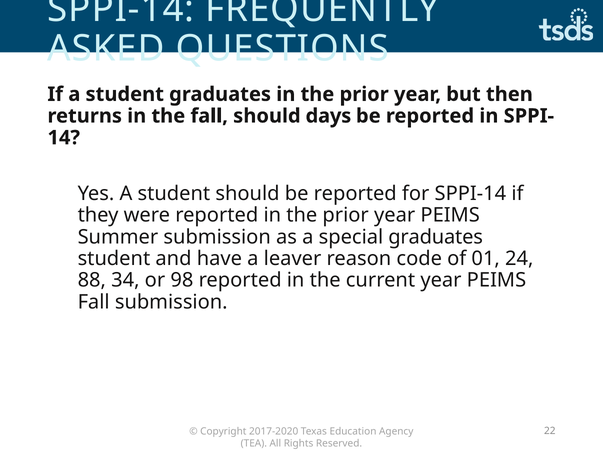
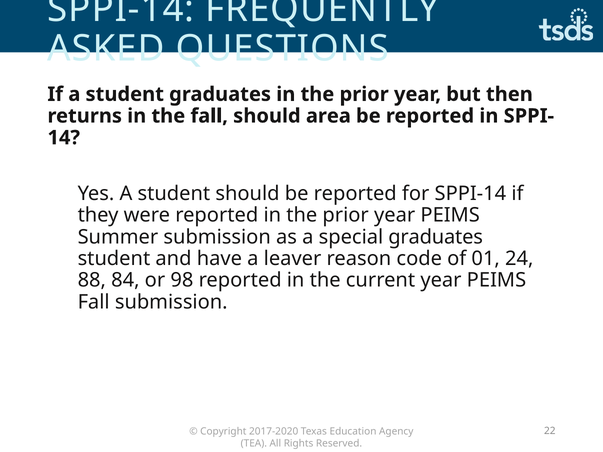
days: days -> area
34: 34 -> 84
